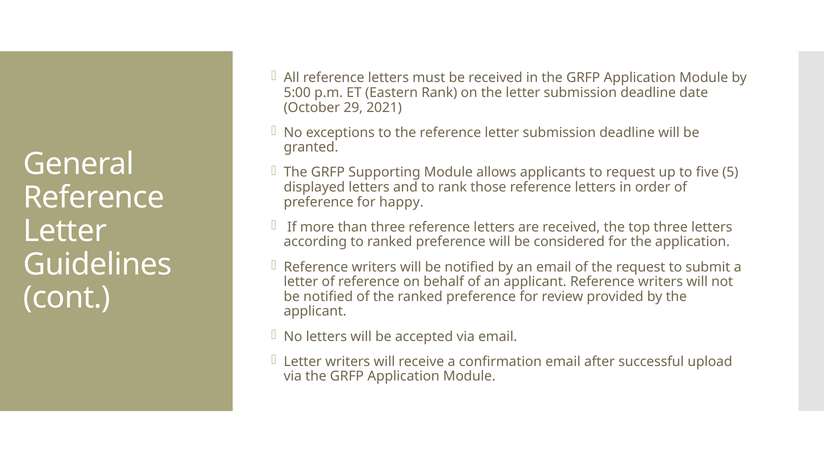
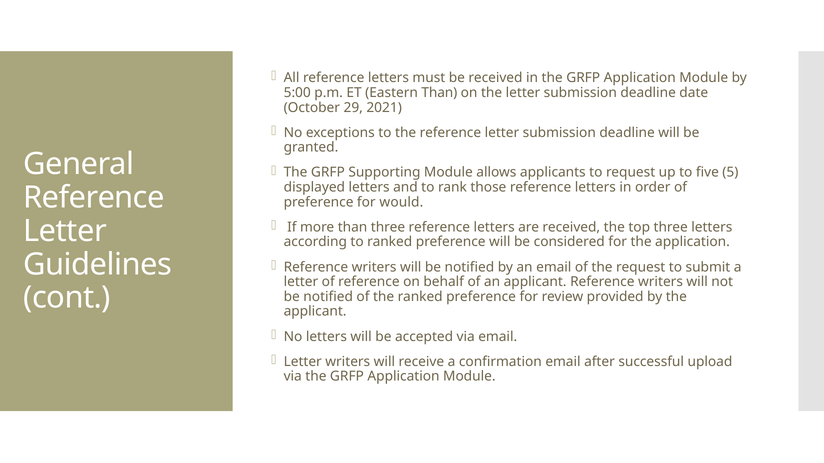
Eastern Rank: Rank -> Than
happy: happy -> would
